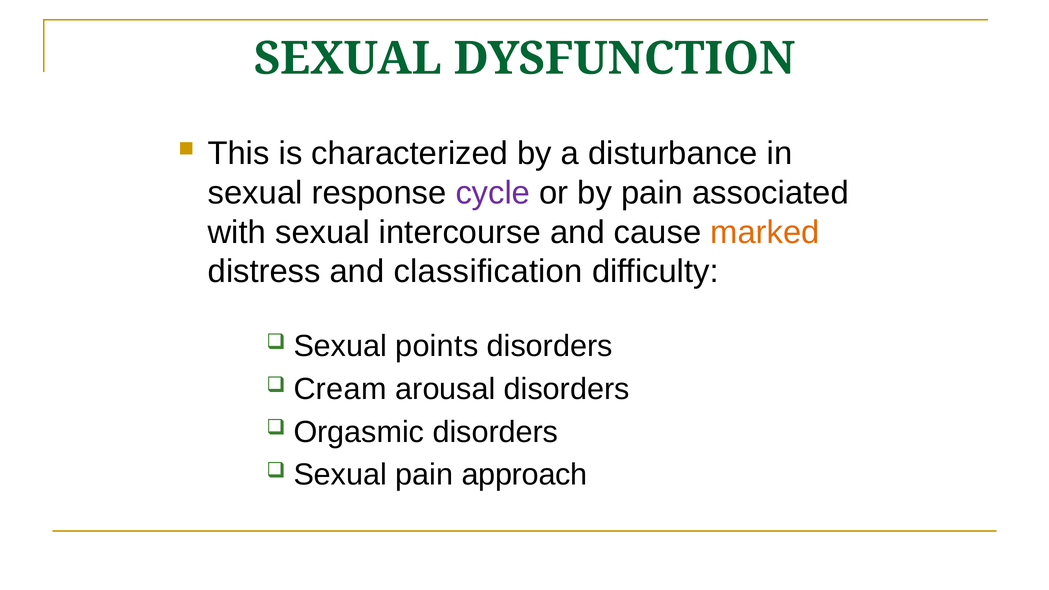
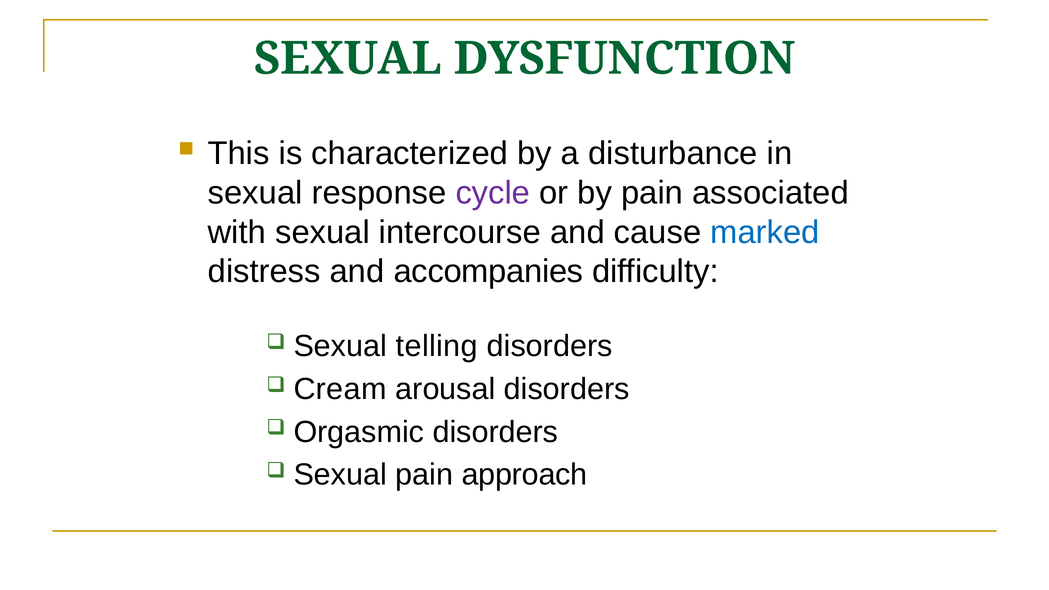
marked colour: orange -> blue
classification: classification -> accompanies
points: points -> telling
